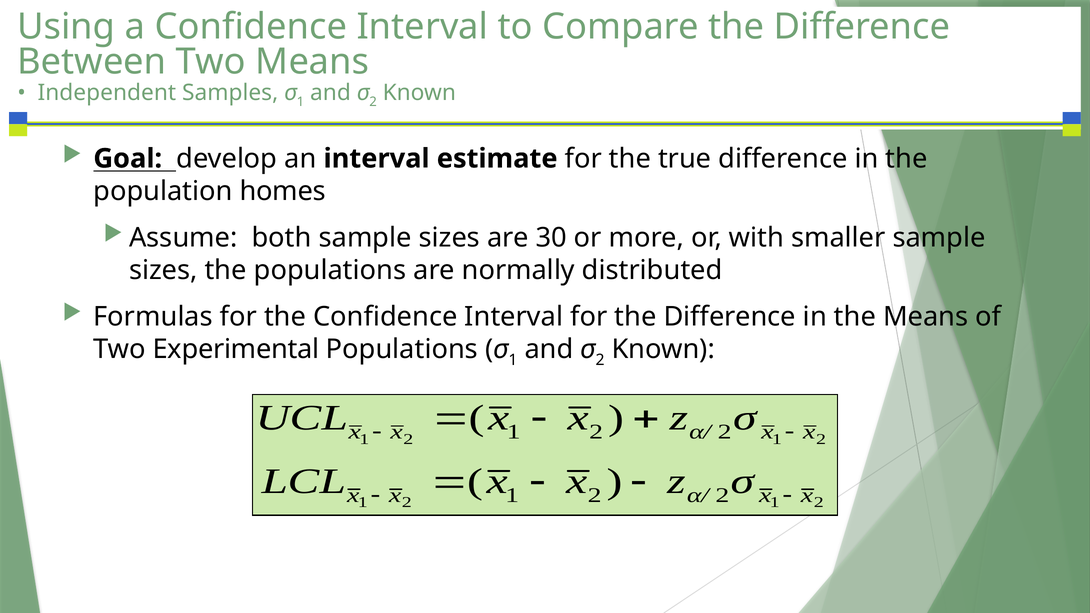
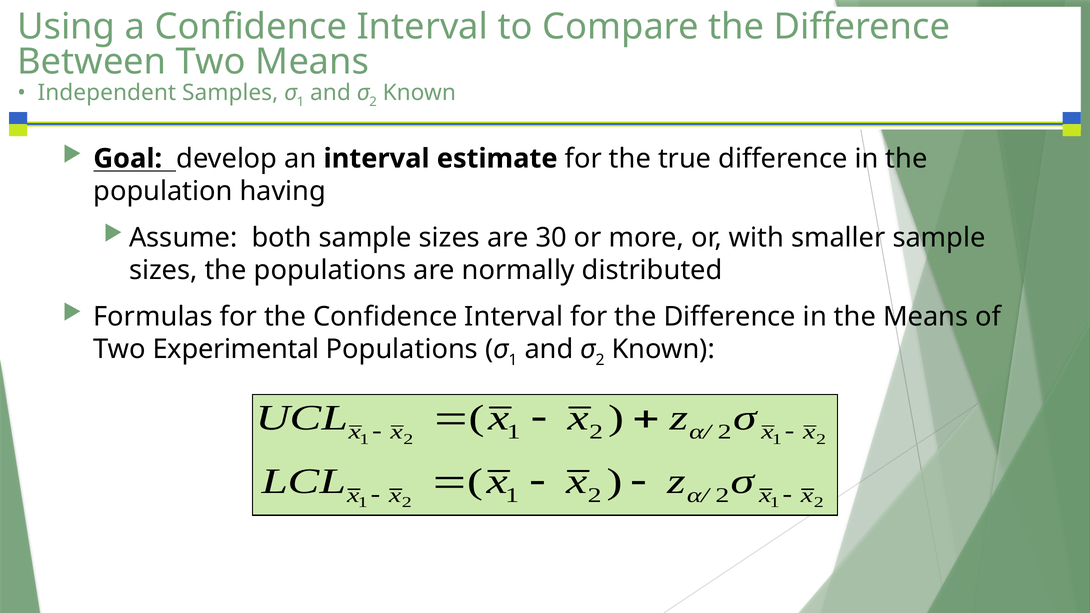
homes: homes -> having
